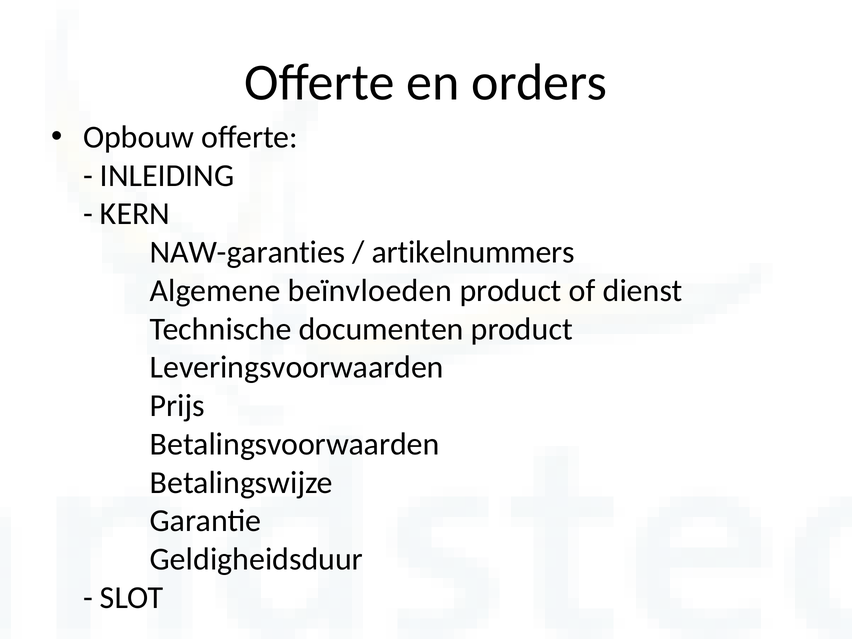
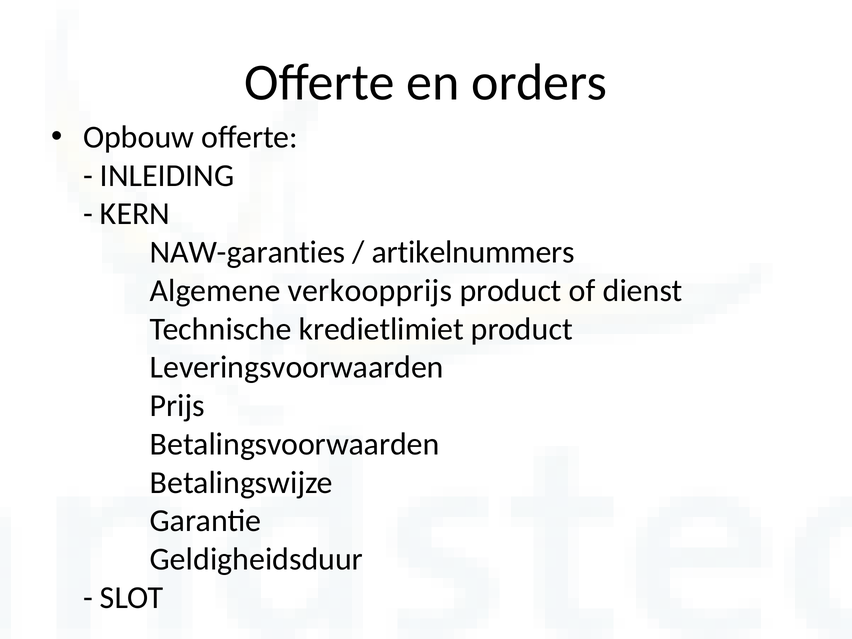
beïnvloeden: beïnvloeden -> verkoopprijs
documenten: documenten -> kredietlimiet
